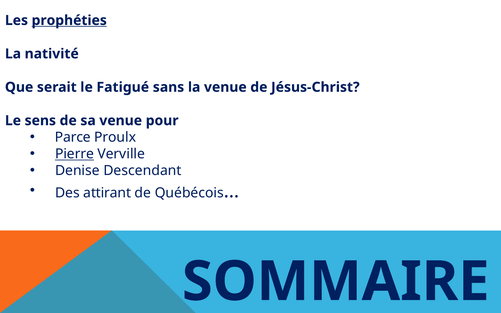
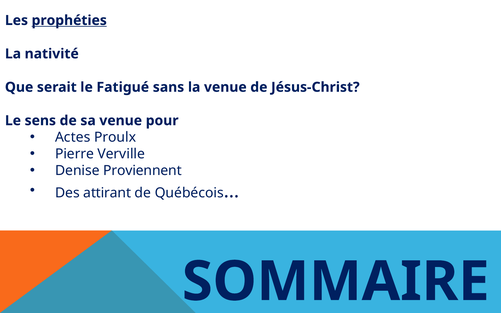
Parce: Parce -> Actes
Pierre underline: present -> none
Descendant: Descendant -> Proviennent
